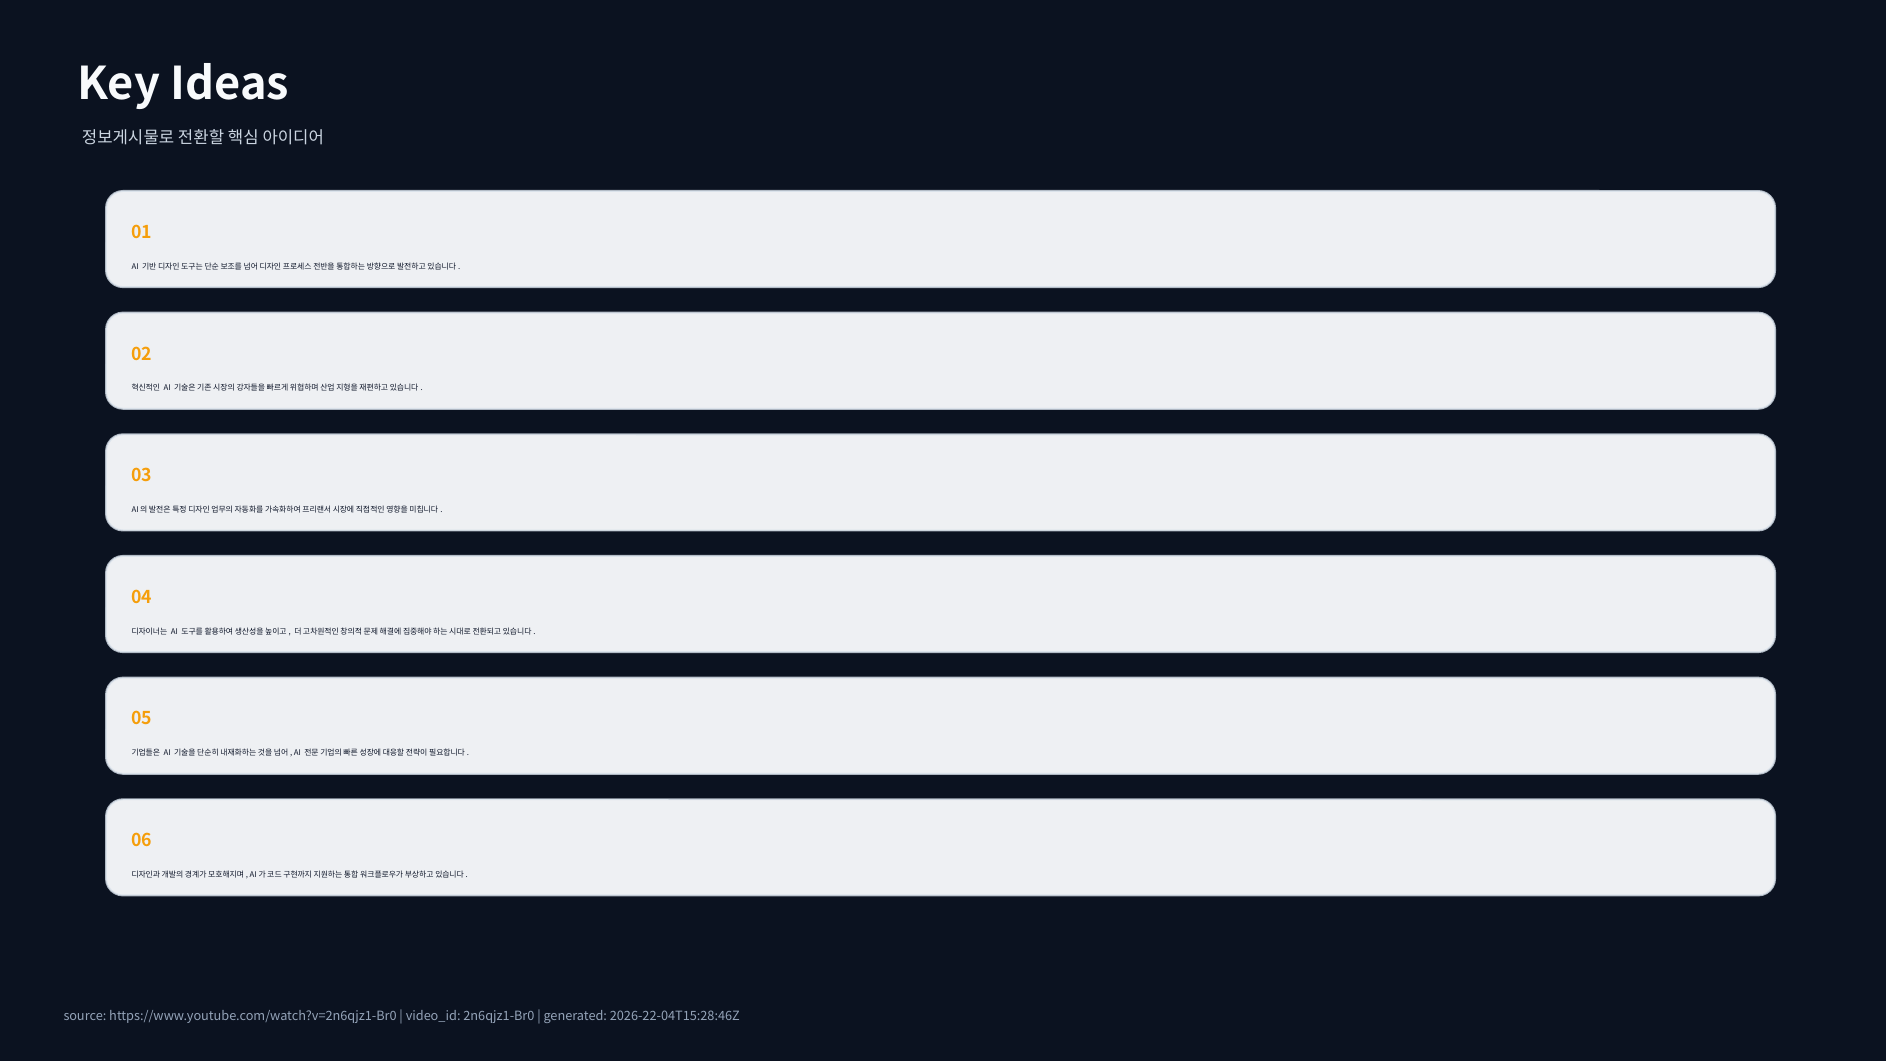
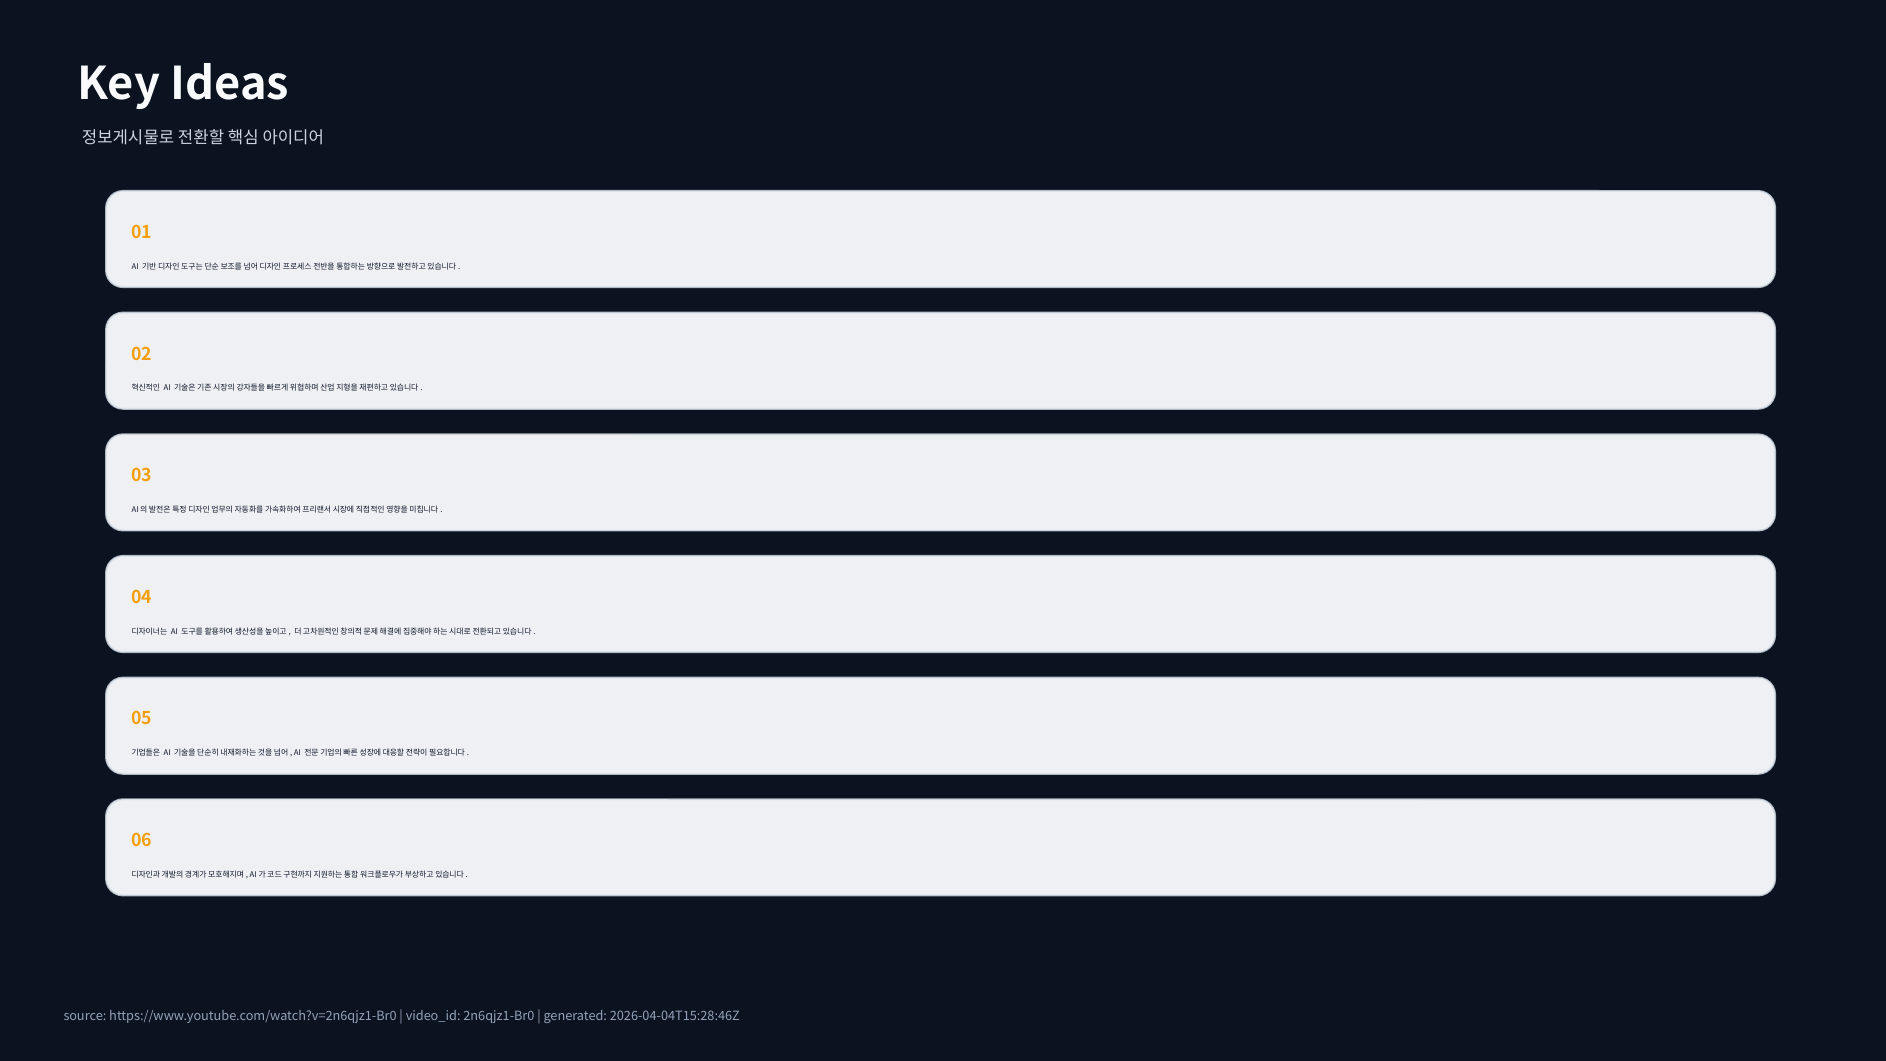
2026-22-04T15:28:46Z: 2026-22-04T15:28:46Z -> 2026-04-04T15:28:46Z
